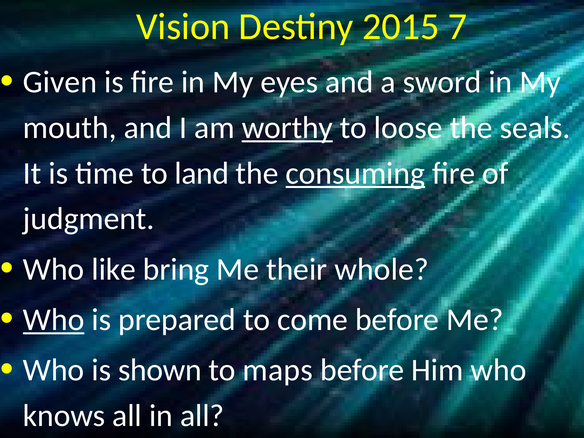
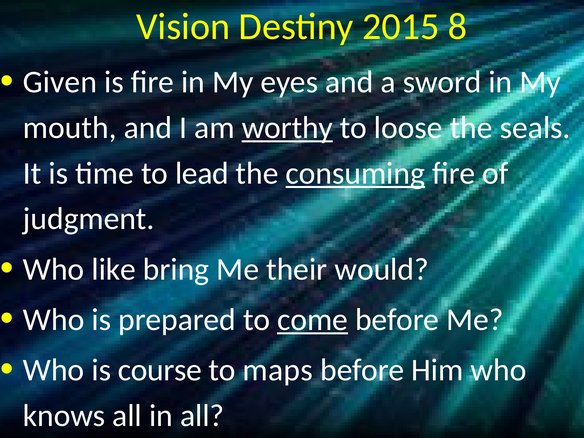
7: 7 -> 8
land: land -> lead
whole: whole -> would
Who at (54, 320) underline: present -> none
come underline: none -> present
shown: shown -> course
